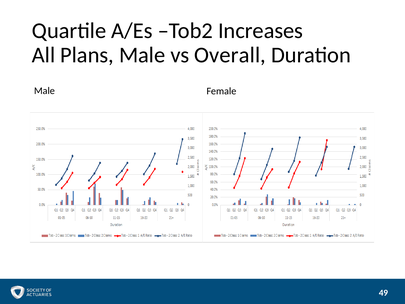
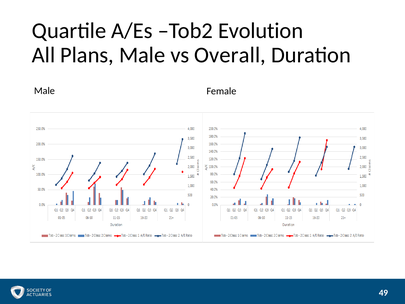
Increases: Increases -> Evolution
